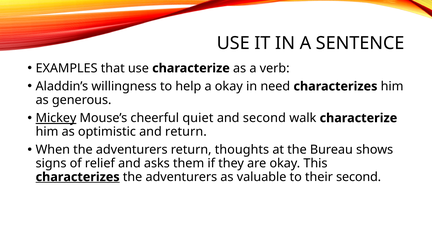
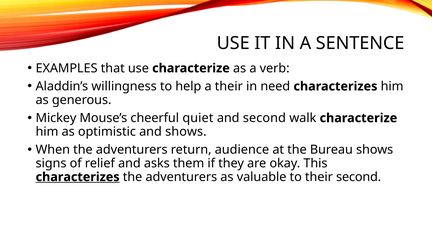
a okay: okay -> their
Mickey underline: present -> none
and return: return -> shows
thoughts: thoughts -> audience
